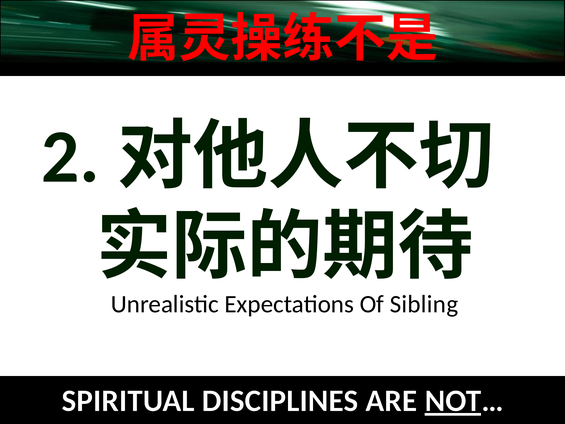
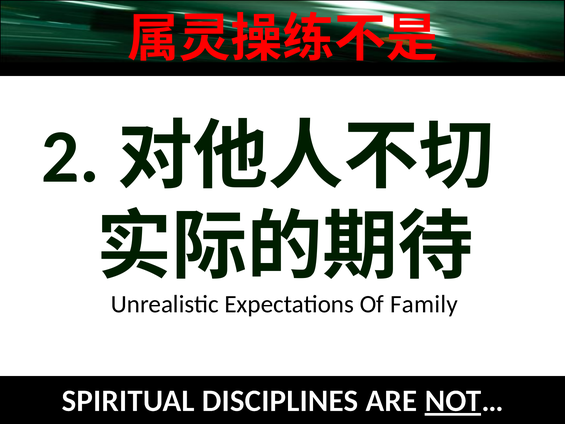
Sibling: Sibling -> Family
